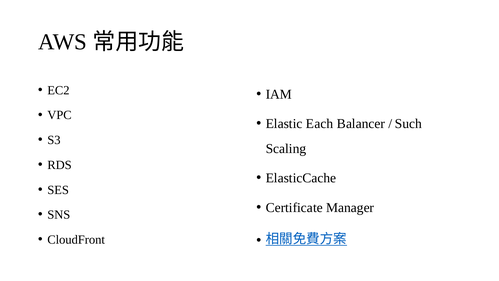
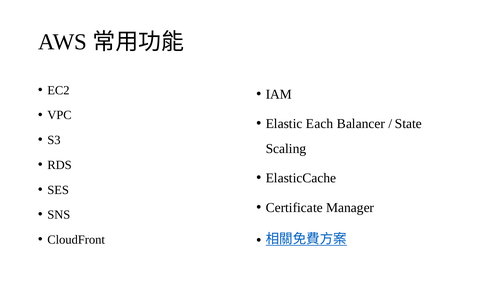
Such: Such -> State
